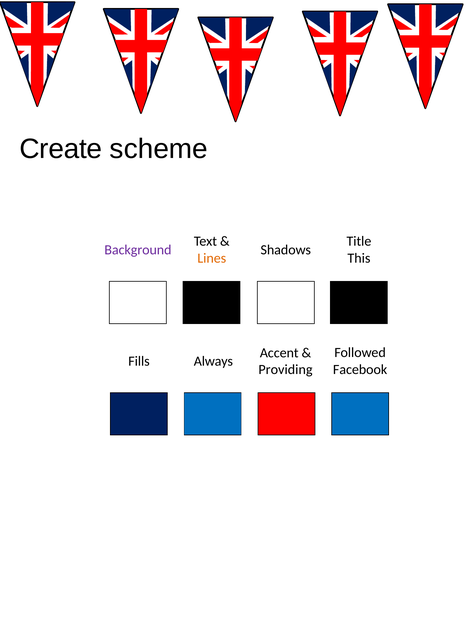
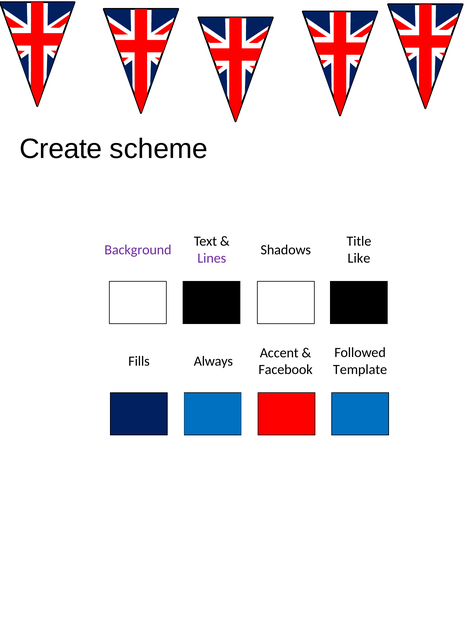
Lines colour: orange -> purple
This: This -> Like
Facebook: Facebook -> Template
Providing: Providing -> Facebook
